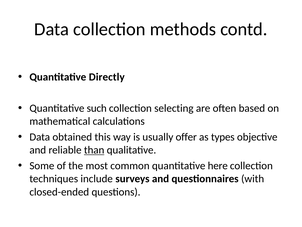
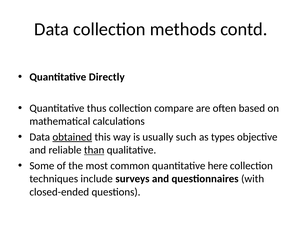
such: such -> thus
selecting: selecting -> compare
obtained underline: none -> present
offer: offer -> such
